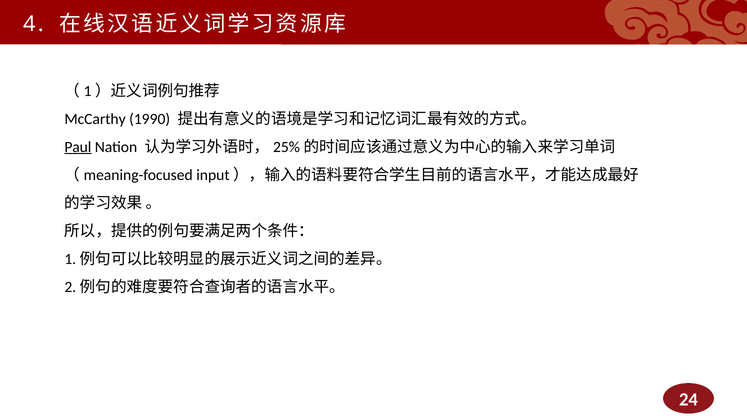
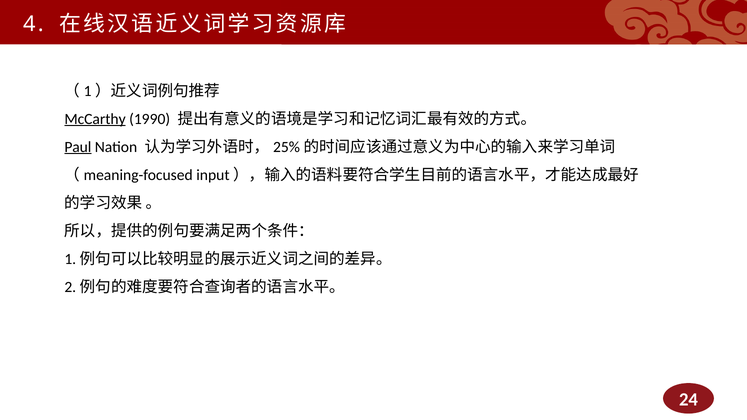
McCarthy underline: none -> present
